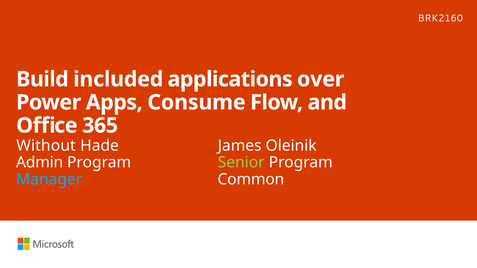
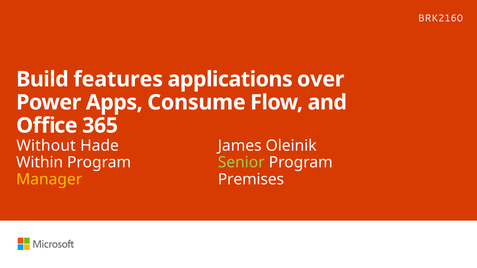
included: included -> features
Admin: Admin -> Within
Manager colour: light blue -> yellow
Common: Common -> Premises
